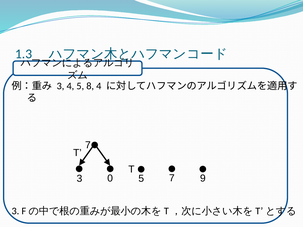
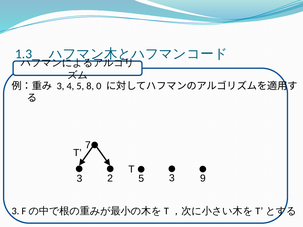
8 4: 4 -> 0
0: 0 -> 2
5 7: 7 -> 3
